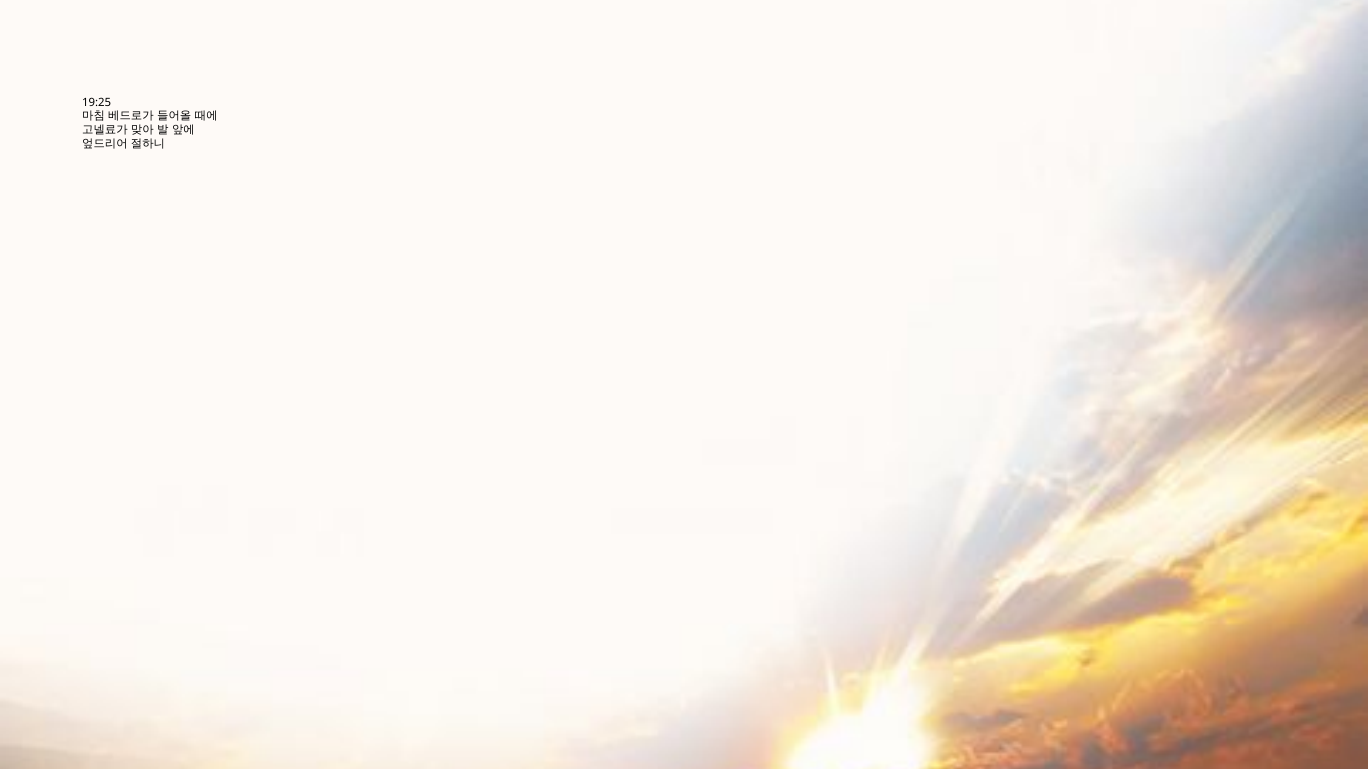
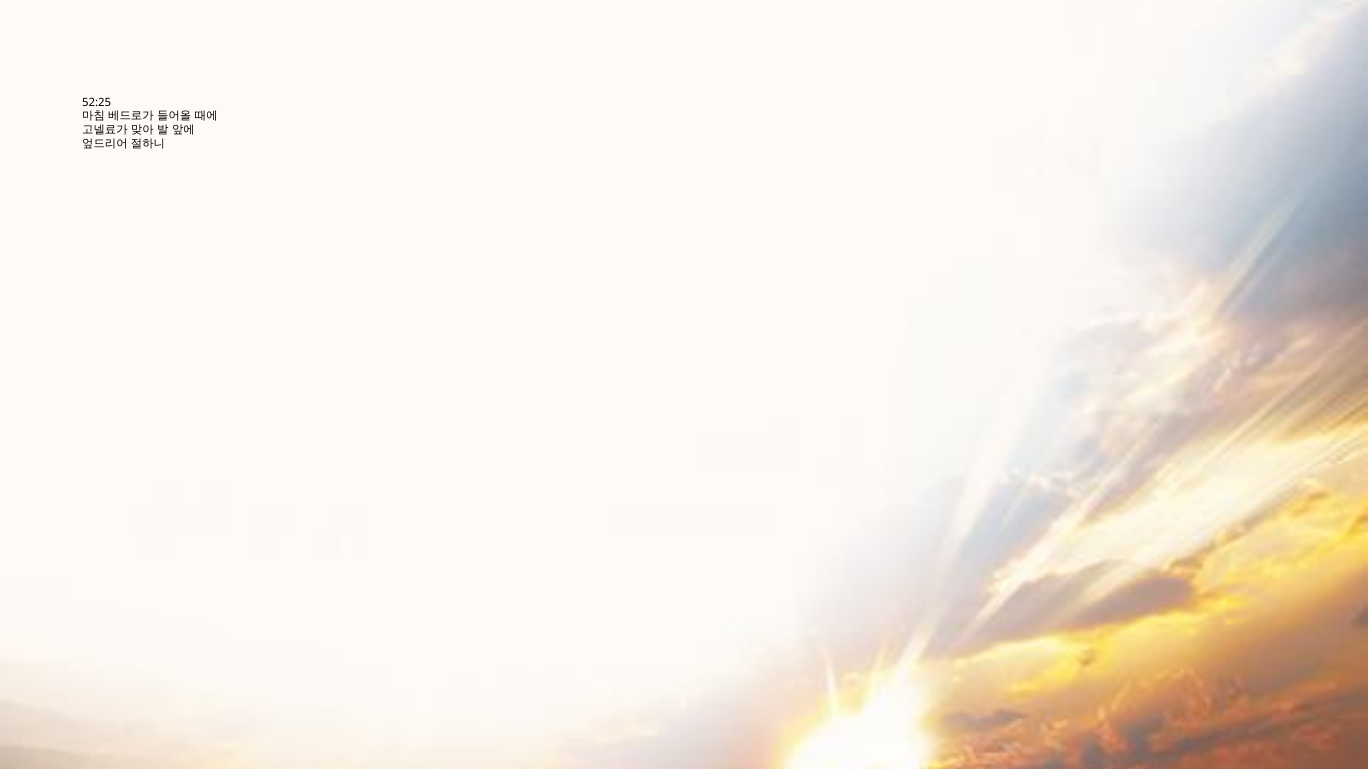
19:25: 19:25 -> 52:25
